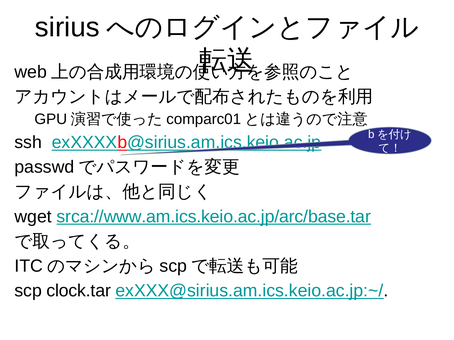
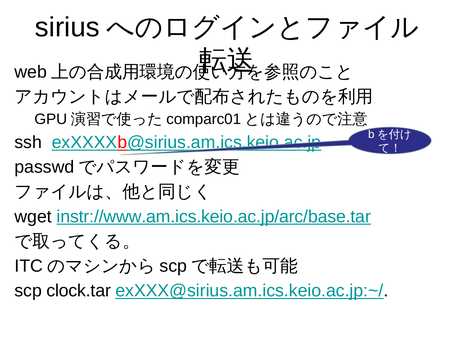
srca://www.am.ics.keio.ac.jp/arc/base.tar: srca://www.am.ics.keio.ac.jp/arc/base.tar -> instr://www.am.ics.keio.ac.jp/arc/base.tar
